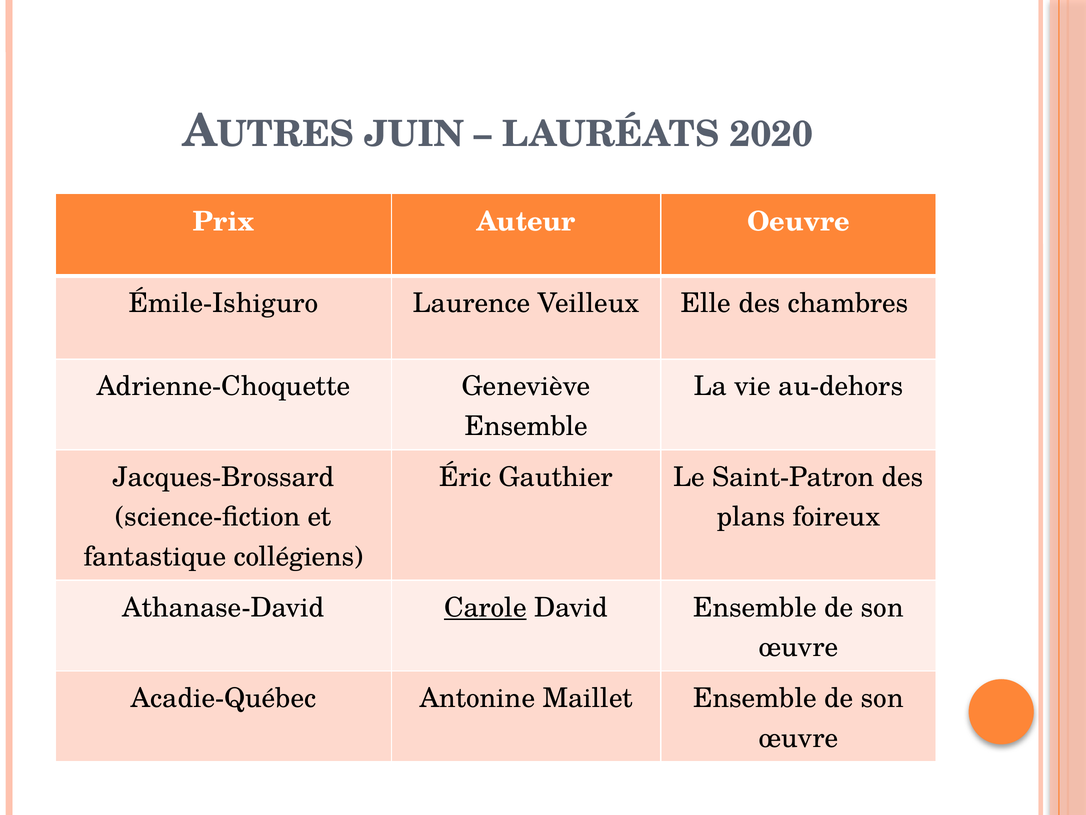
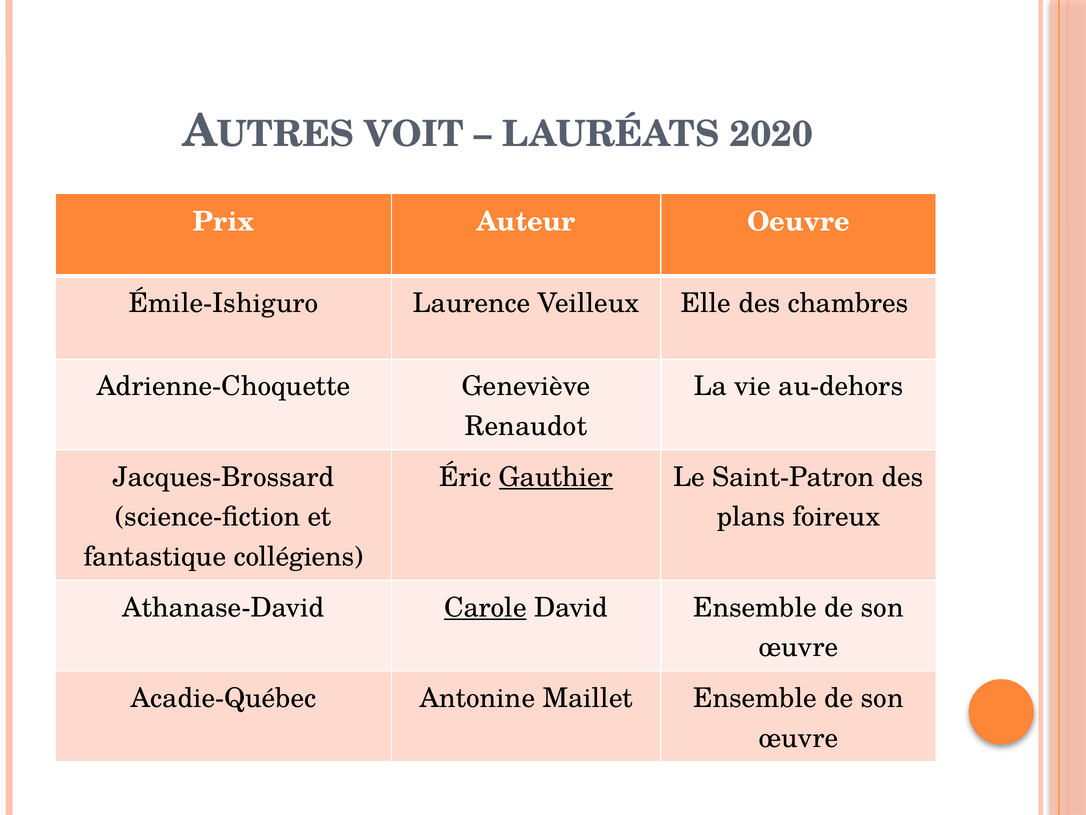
JUIN: JUIN -> VOIT
Ensemble at (526, 426): Ensemble -> Renaudot
Gauthier underline: none -> present
